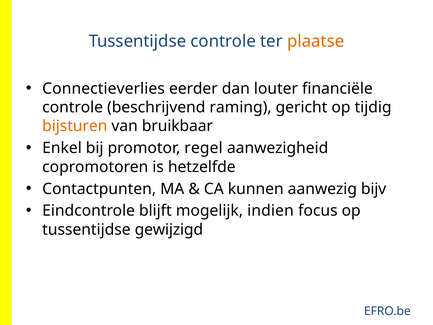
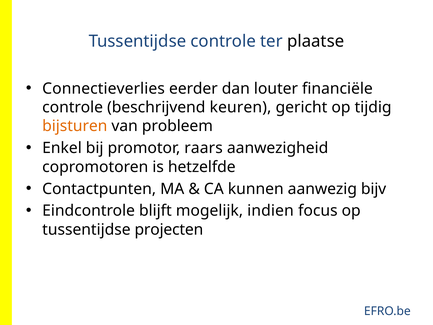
plaatse colour: orange -> black
raming: raming -> keuren
bruikbaar: bruikbaar -> probleem
regel: regel -> raars
gewijzigd: gewijzigd -> projecten
